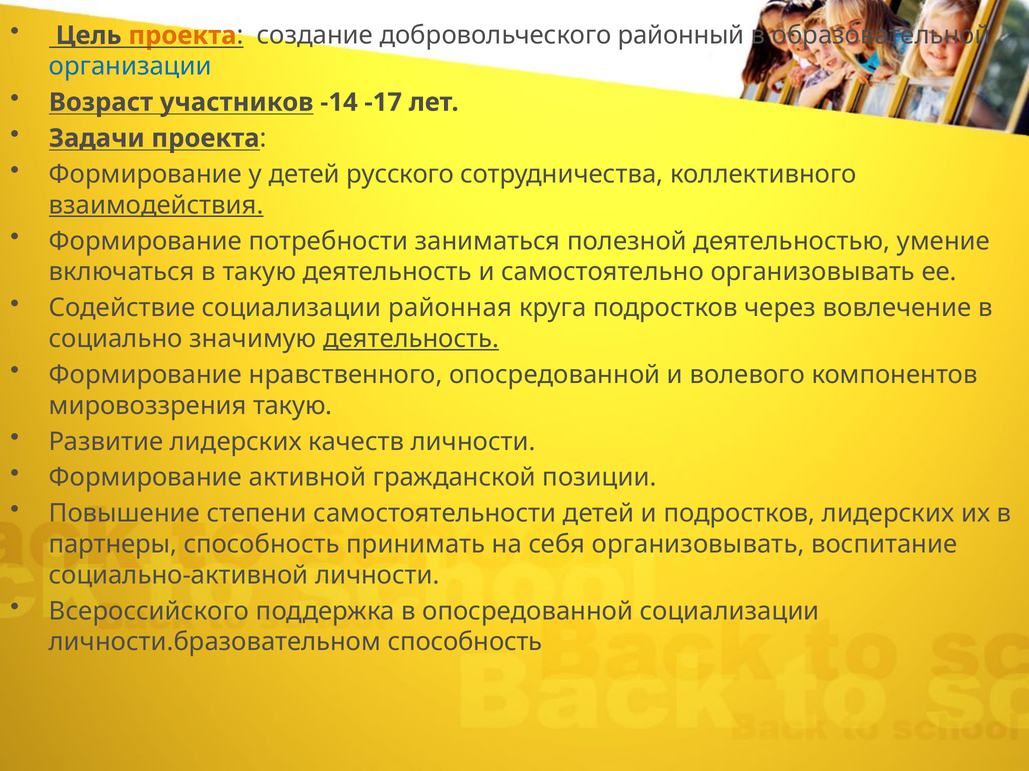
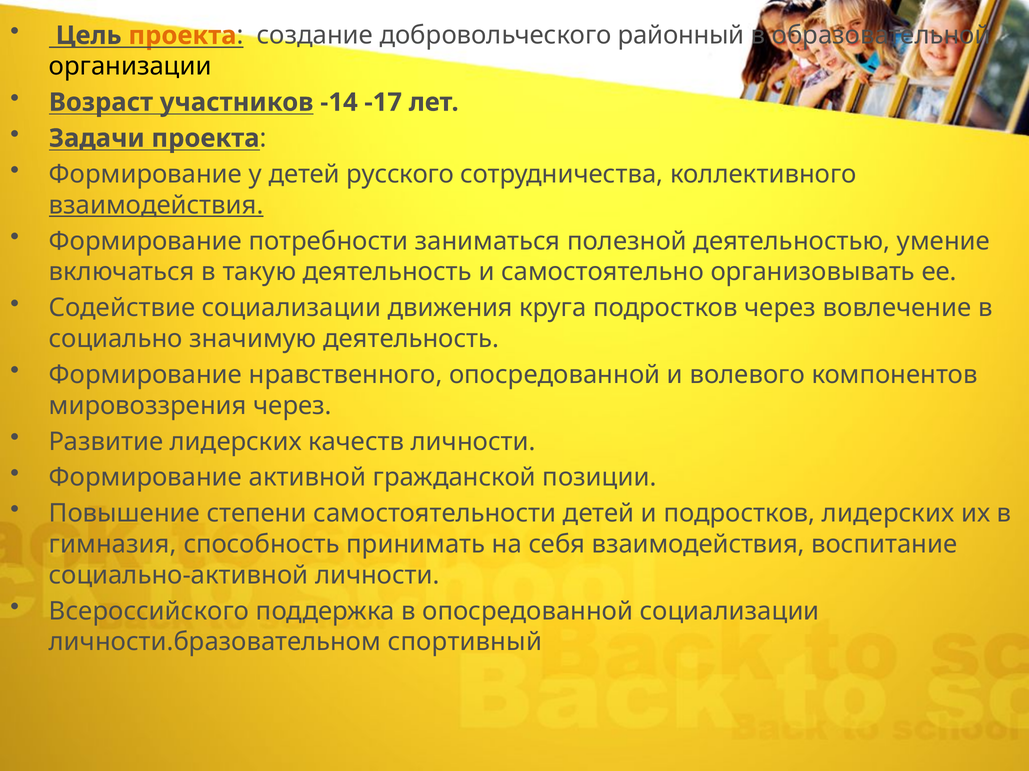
организации colour: blue -> black
районная: районная -> движения
деятельность at (411, 339) underline: present -> none
мировоззрения такую: такую -> через
партнеры: партнеры -> гимназия
себя организовывать: организовывать -> взаимодействия
личности.бразовательном способность: способность -> спортивный
